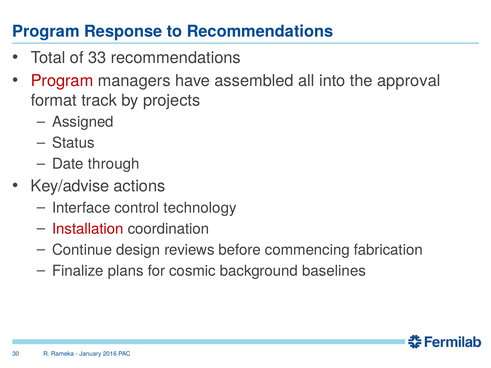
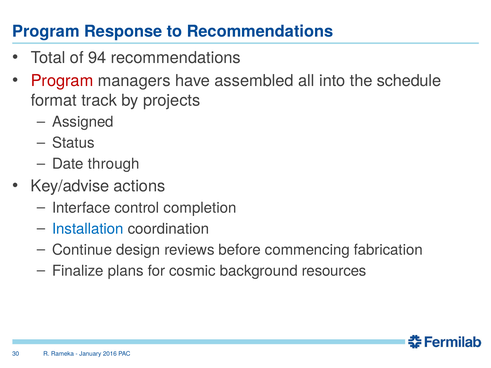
33: 33 -> 94
approval: approval -> schedule
technology: technology -> completion
Installation colour: red -> blue
baselines: baselines -> resources
